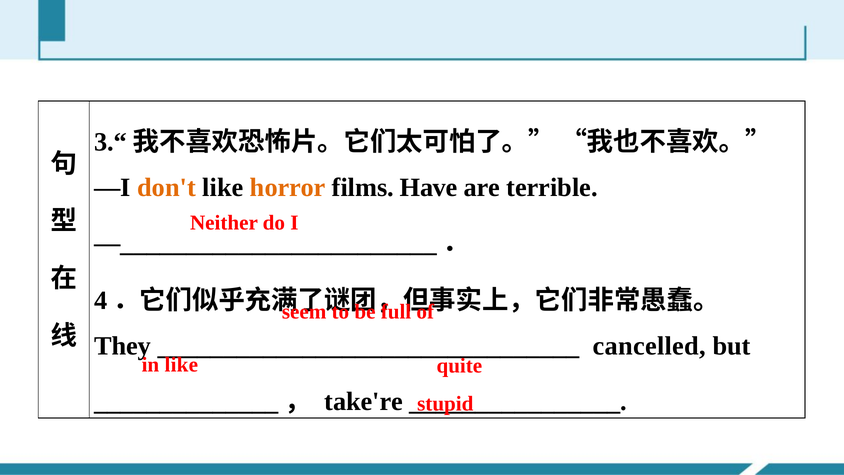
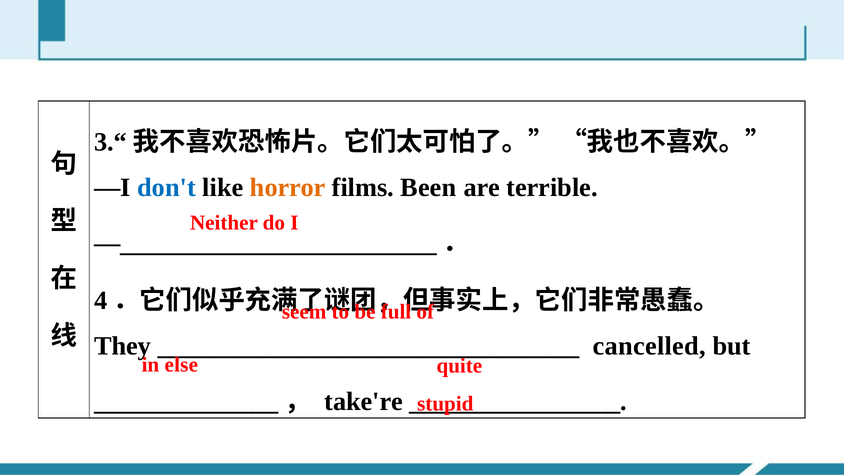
don't colour: orange -> blue
Have: Have -> Been
in like: like -> else
